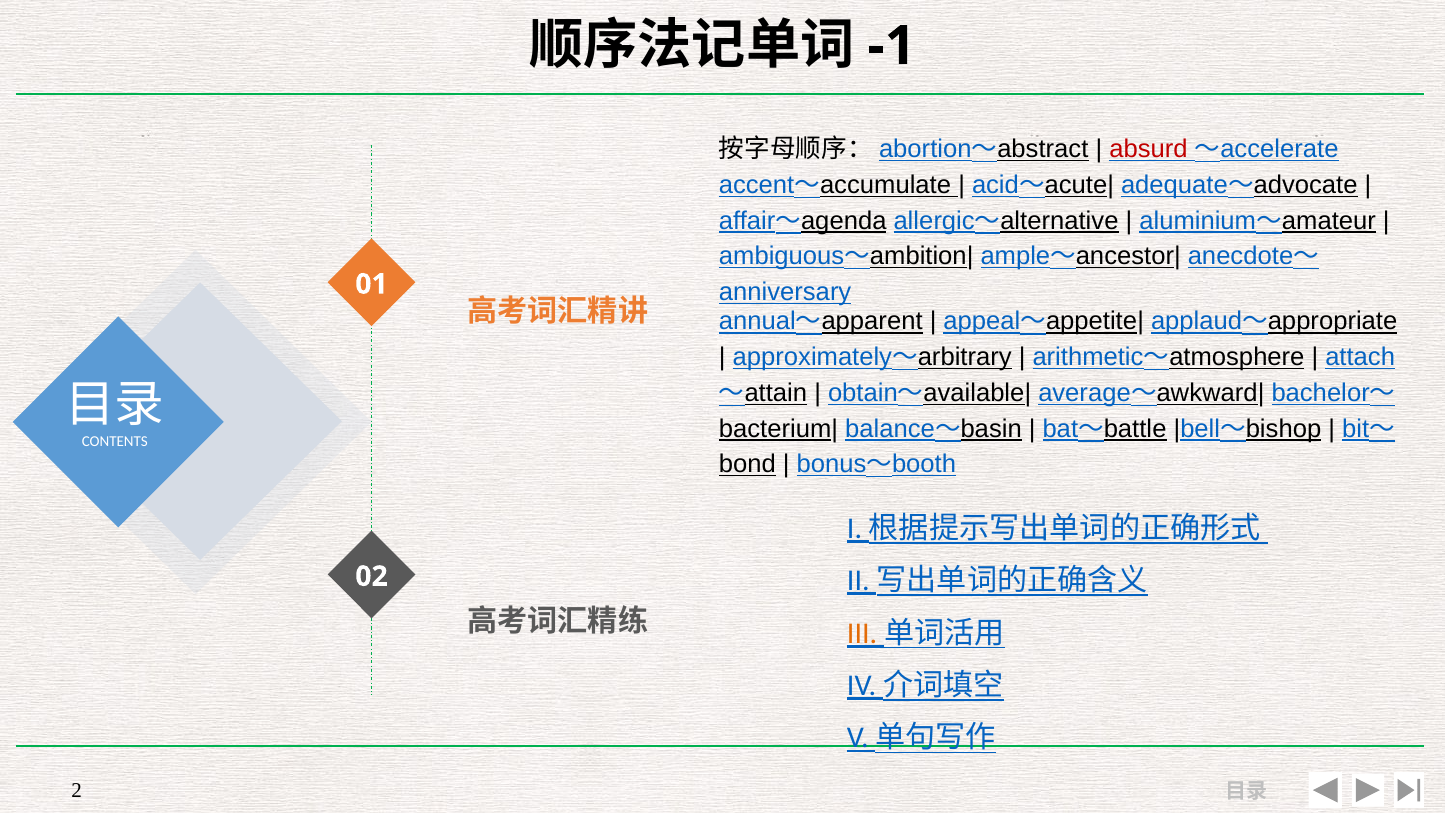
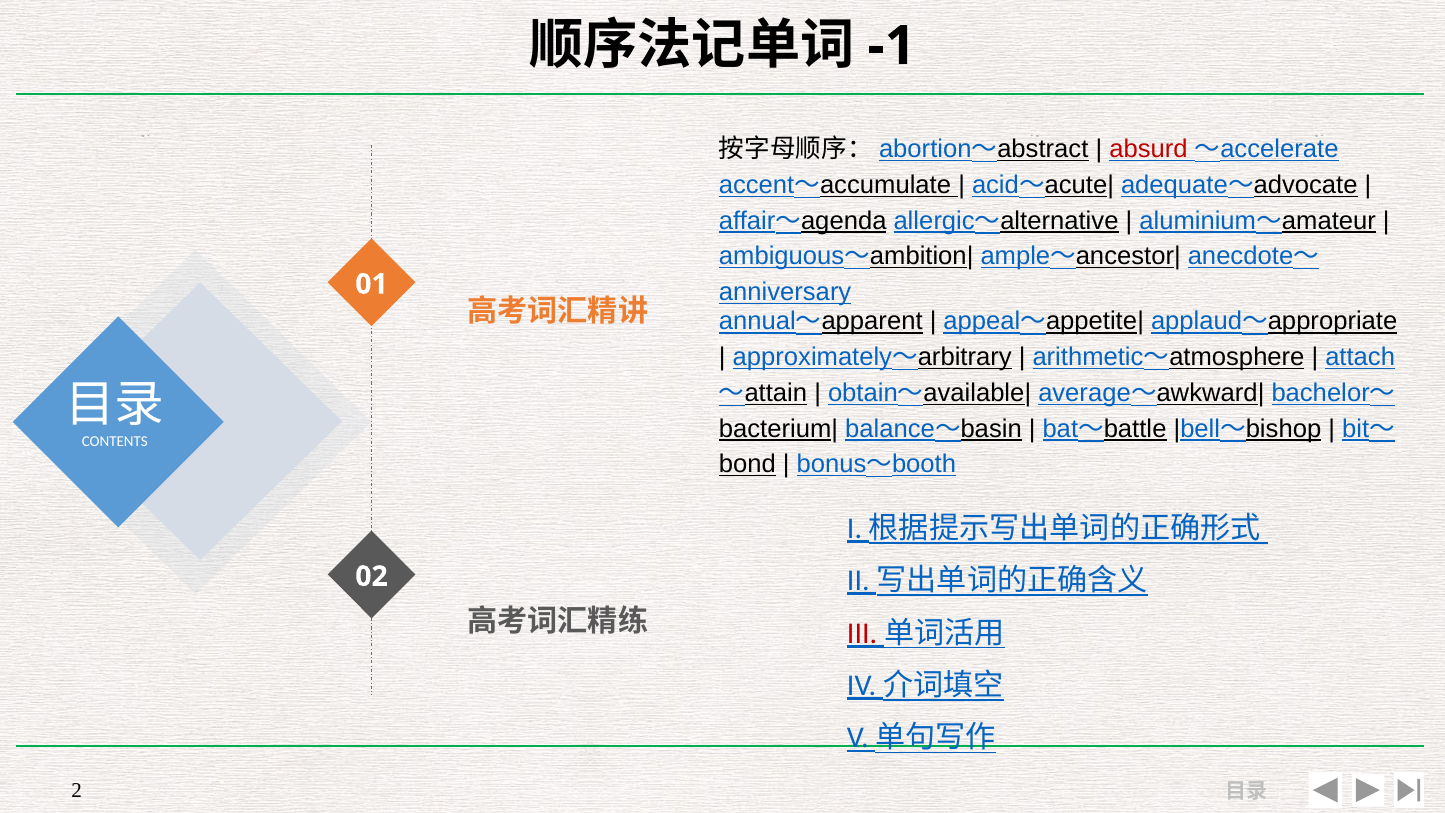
III colour: orange -> red
